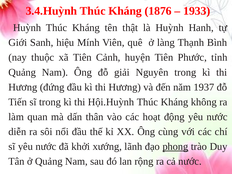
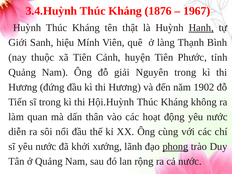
1933: 1933 -> 1967
Hanh underline: none -> present
1937: 1937 -> 1902
